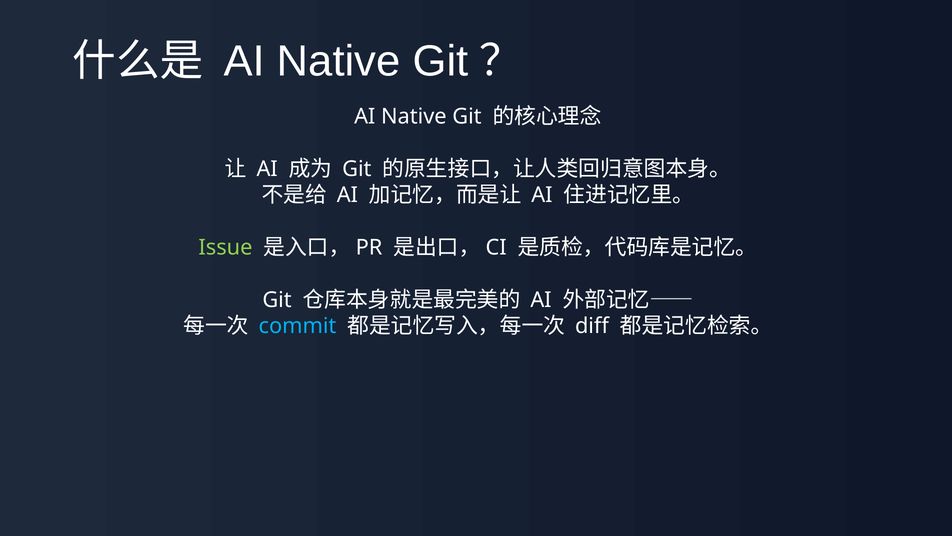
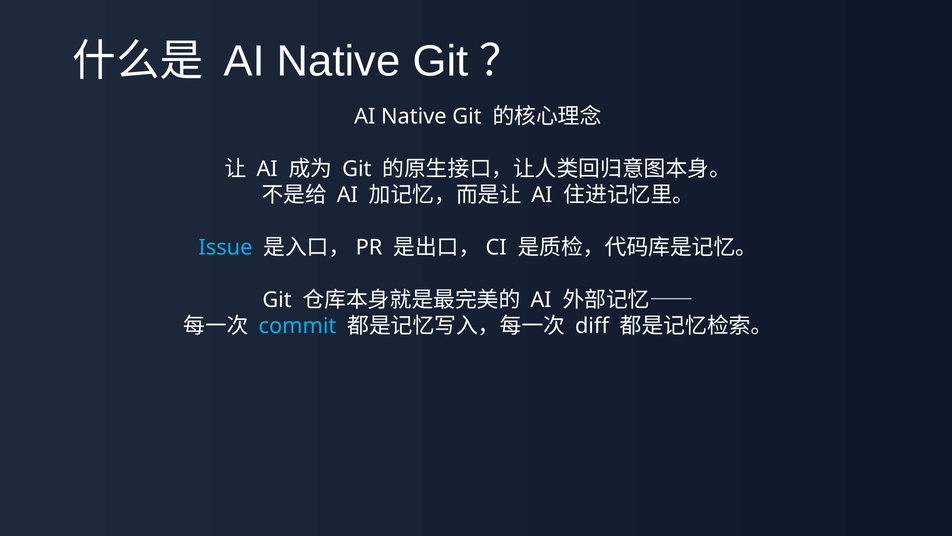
Issue colour: light green -> light blue
